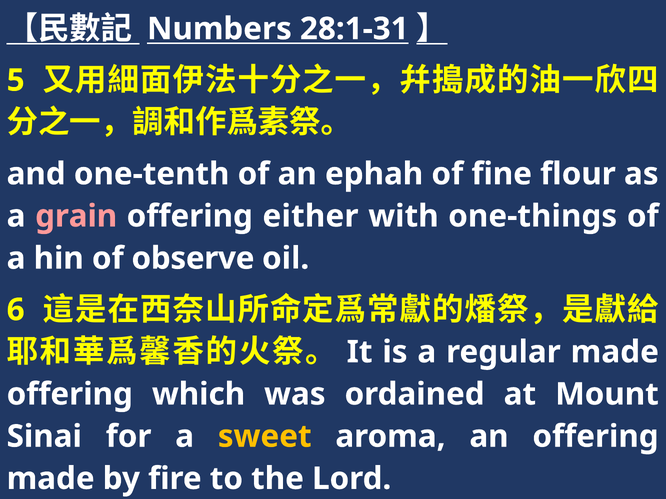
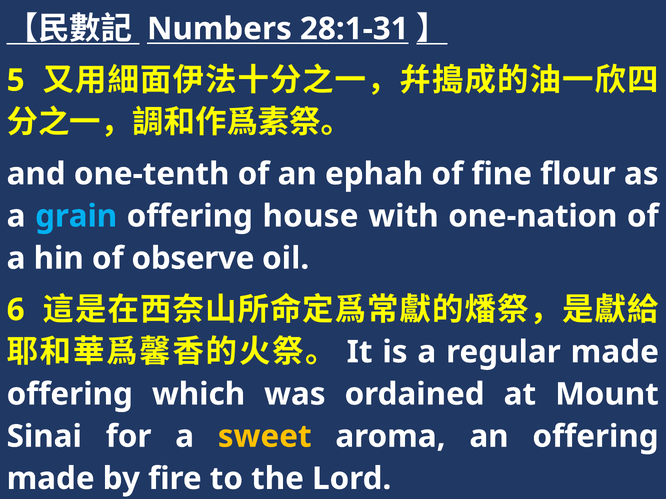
grain colour: pink -> light blue
either: either -> house
one-things: one-things -> one-nation
